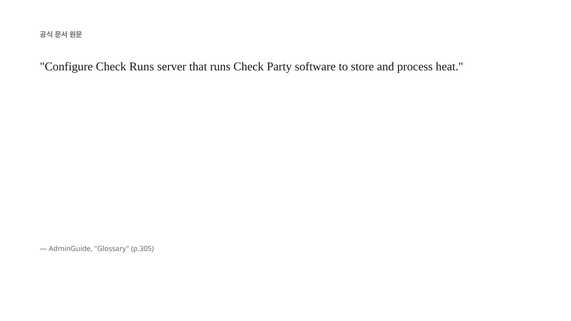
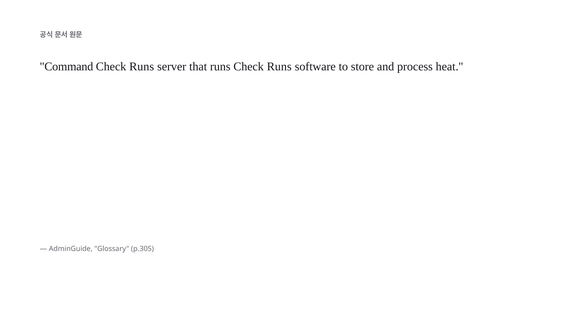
Configure: Configure -> Command
runs Check Party: Party -> Runs
